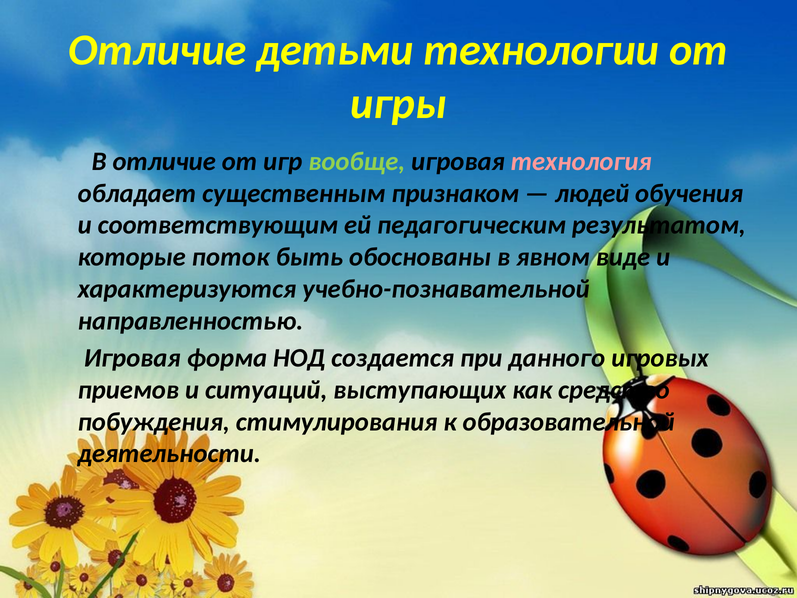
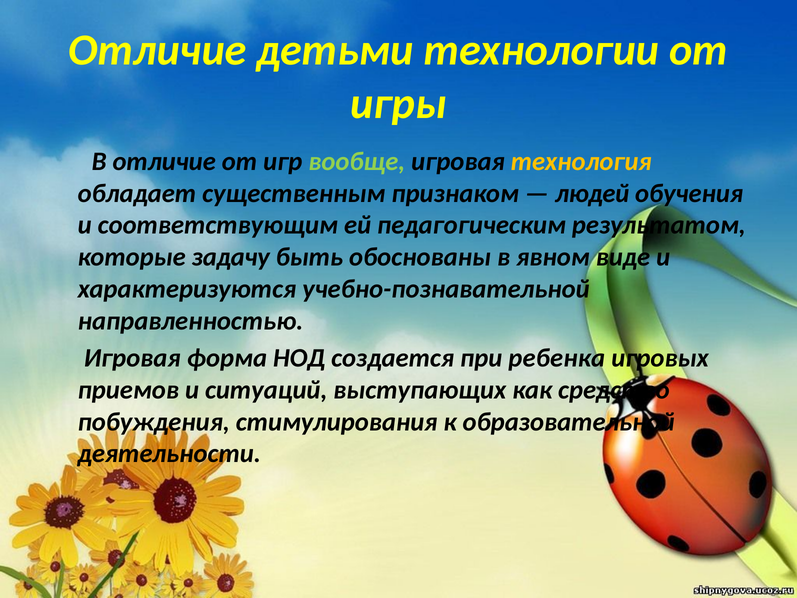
технология colour: pink -> yellow
поток: поток -> задачу
данного: данного -> ребенка
